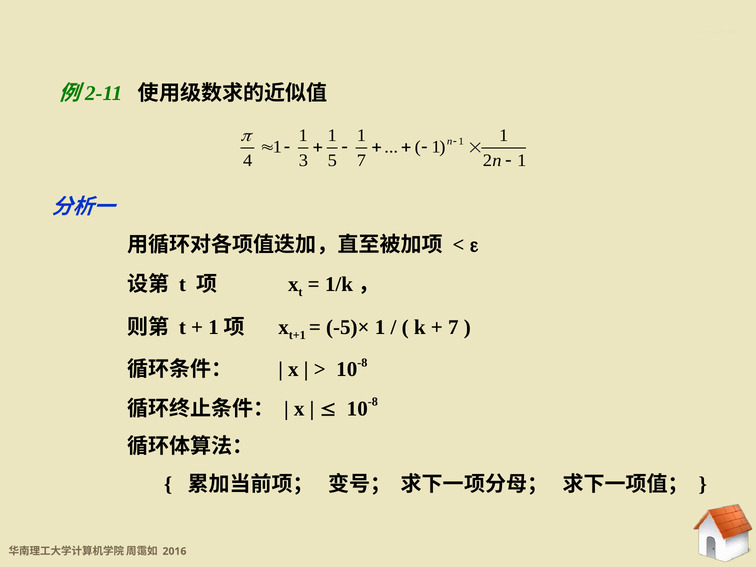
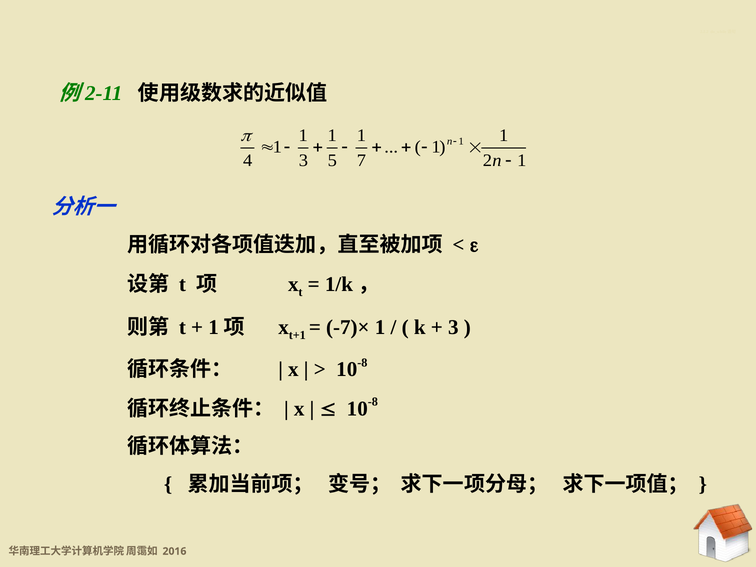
-5)×: -5)× -> -7)×
7 at (453, 327): 7 -> 3
